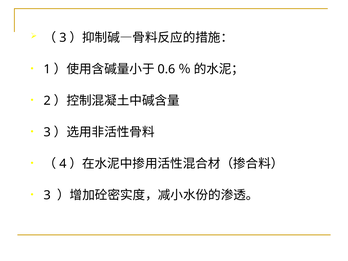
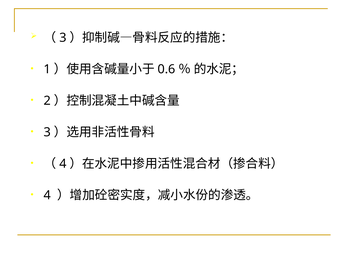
3 at (47, 195): 3 -> 4
